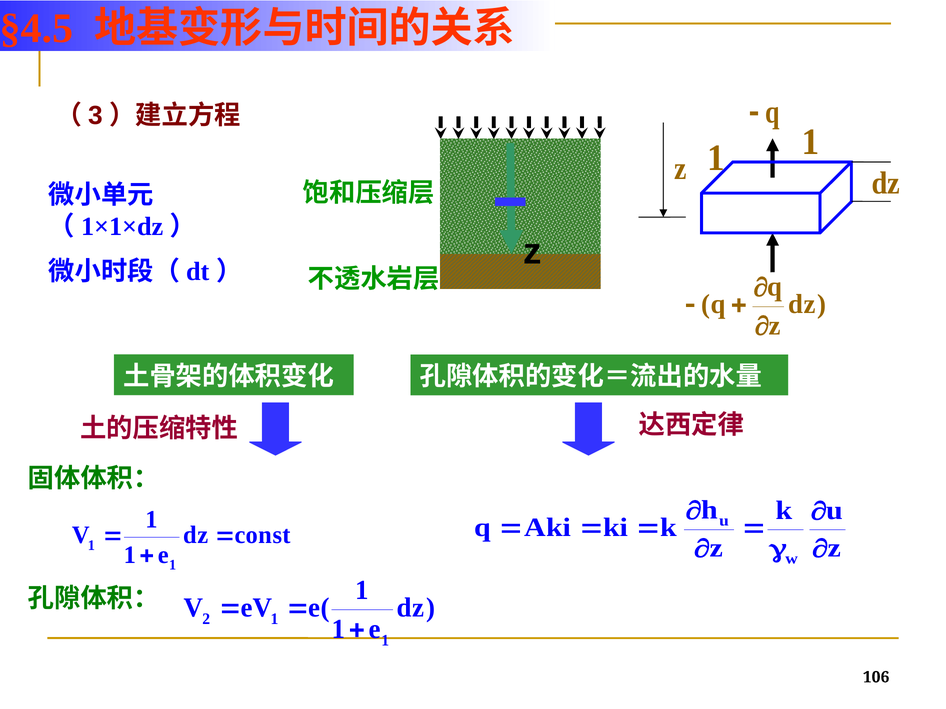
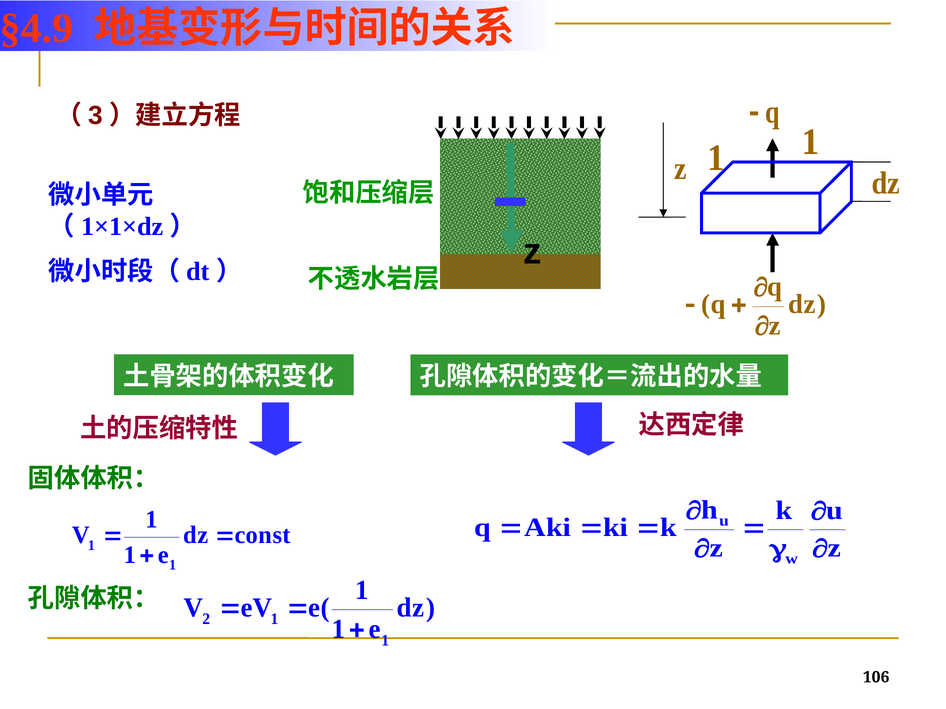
§4.5: §4.5 -> §4.9
